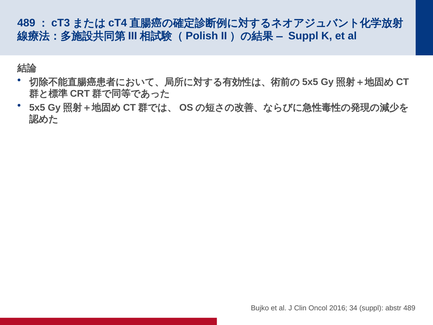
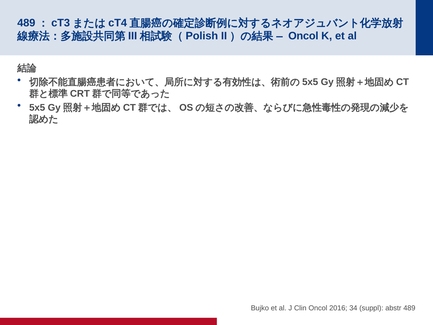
Suppl at (303, 36): Suppl -> Oncol
